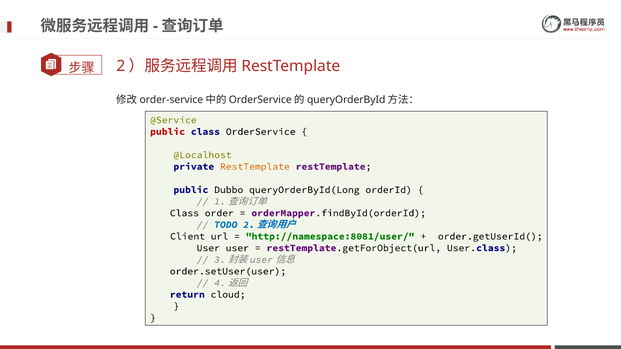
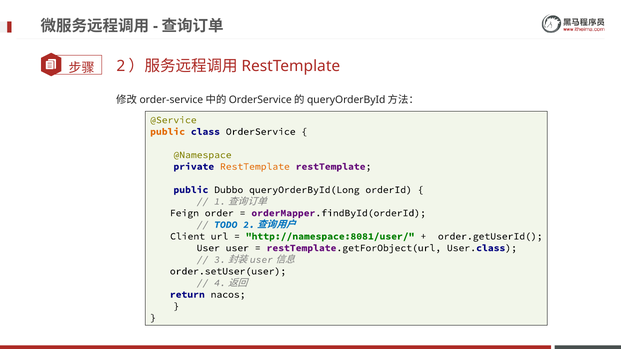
public at (168, 132) colour: red -> orange
@Localhost: @Localhost -> @Namespace
Class at (184, 213): Class -> Feign
cloud: cloud -> nacos
